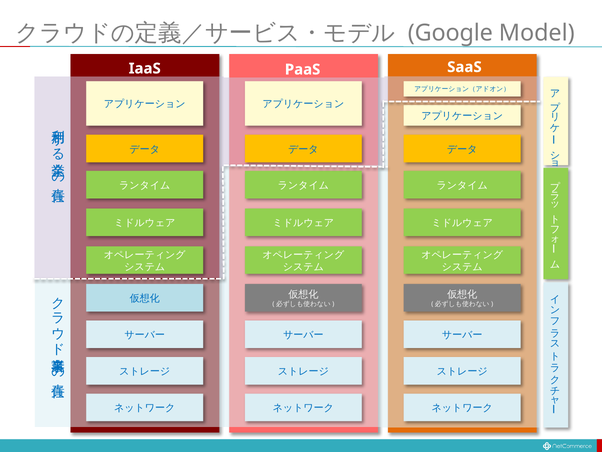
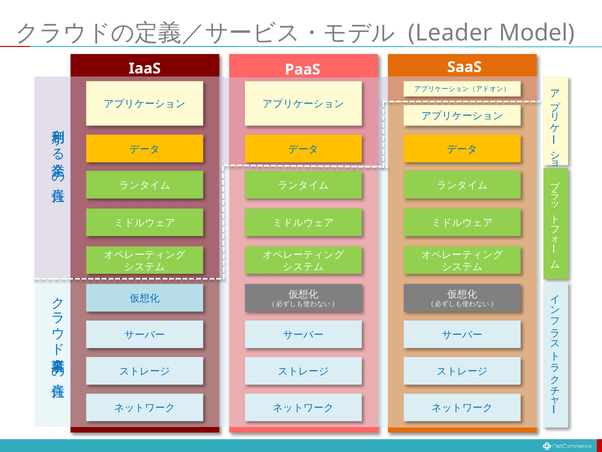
Google: Google -> Leader
